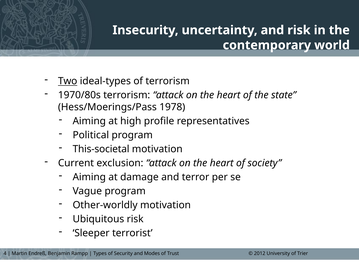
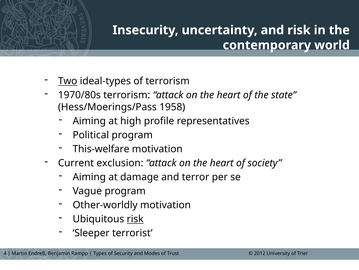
1978: 1978 -> 1958
This-societal: This-societal -> This-welfare
risk at (135, 219) underline: none -> present
